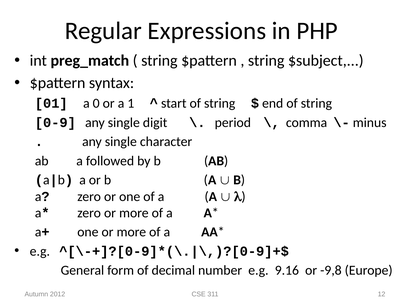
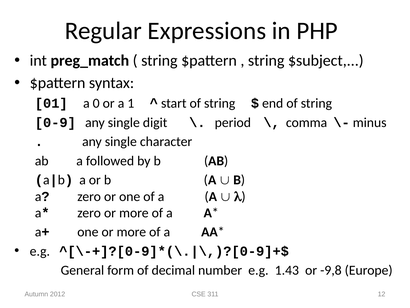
9.16: 9.16 -> 1.43
